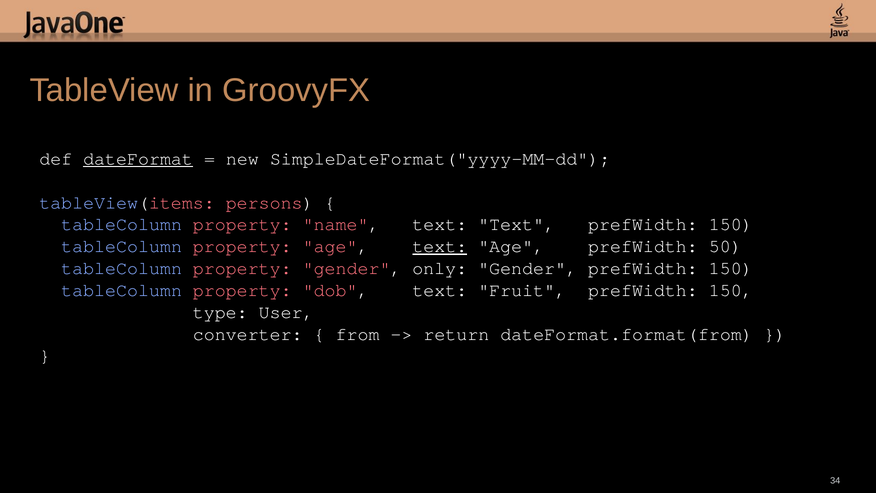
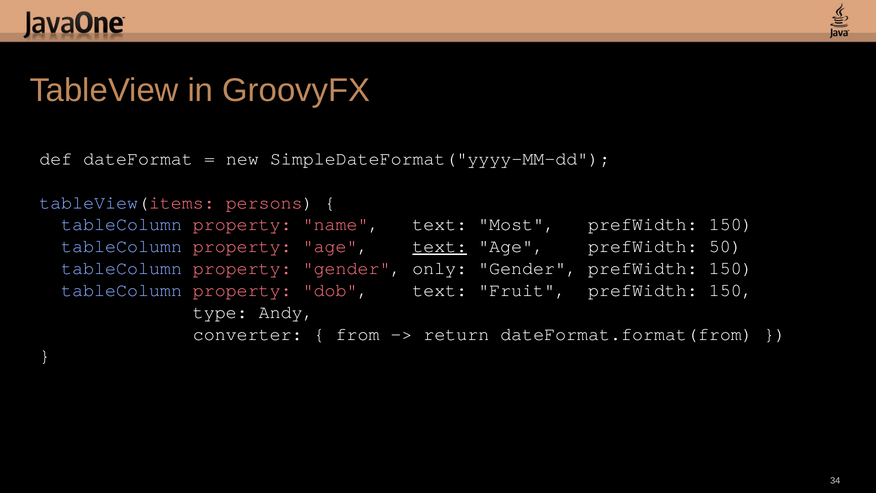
dateFormat underline: present -> none
text Text: Text -> Most
User: User -> Andy
